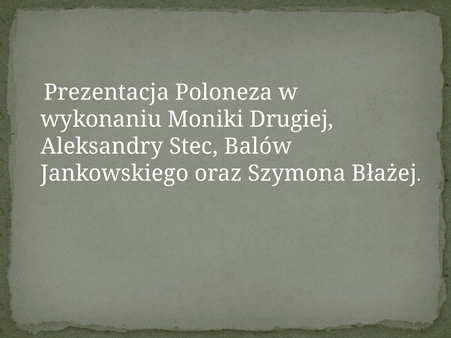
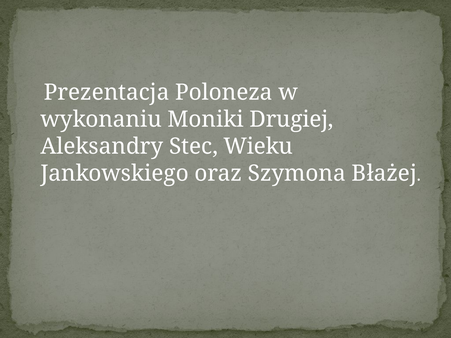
Balów: Balów -> Wieku
